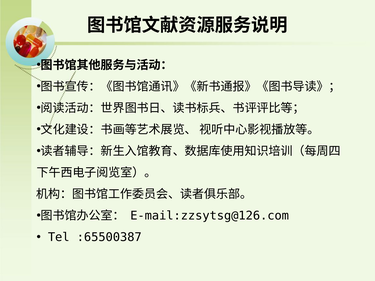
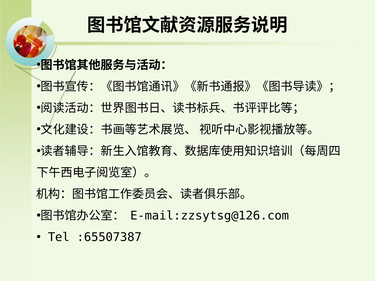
:65500387: :65500387 -> :65507387
